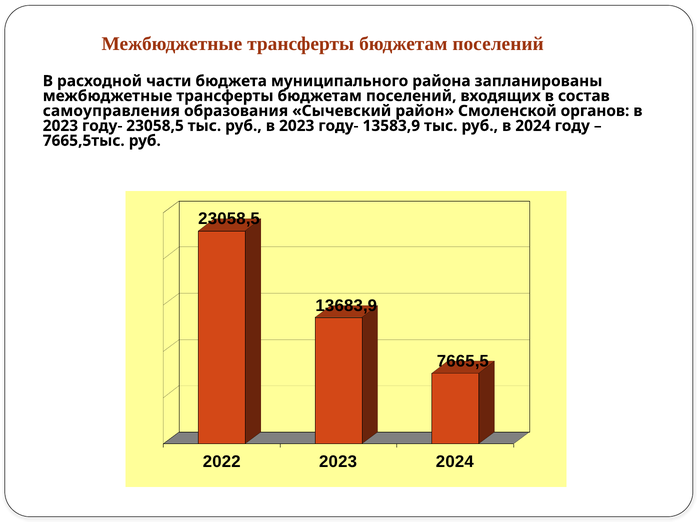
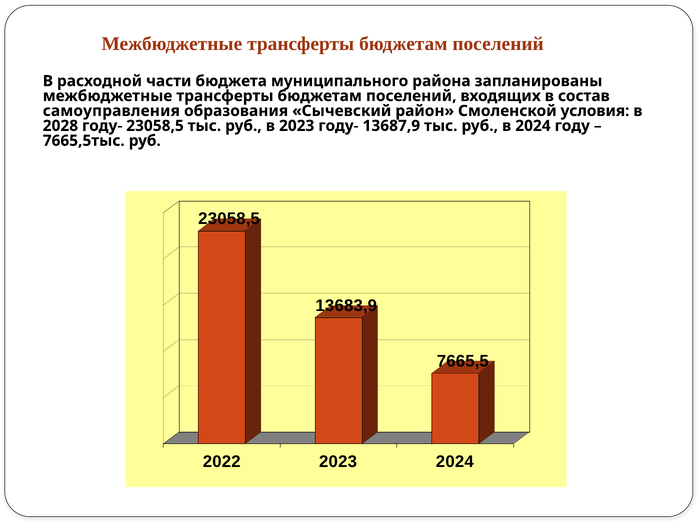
органов: органов -> условия
2023 at (60, 126): 2023 -> 2028
13583,9: 13583,9 -> 13687,9
